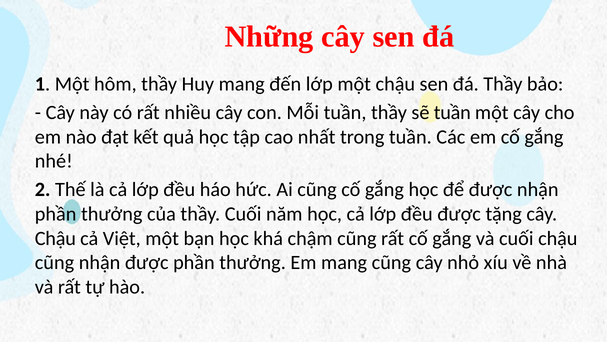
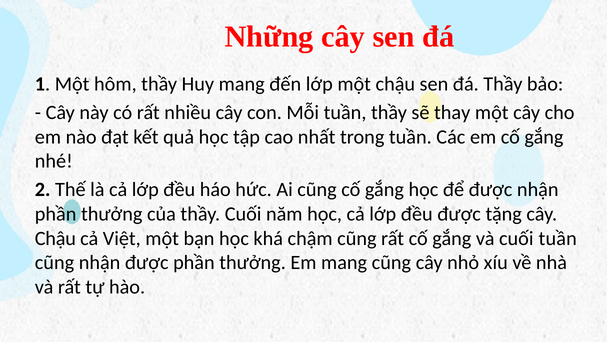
sẽ tuần: tuần -> thay
cuối chậu: chậu -> tuần
